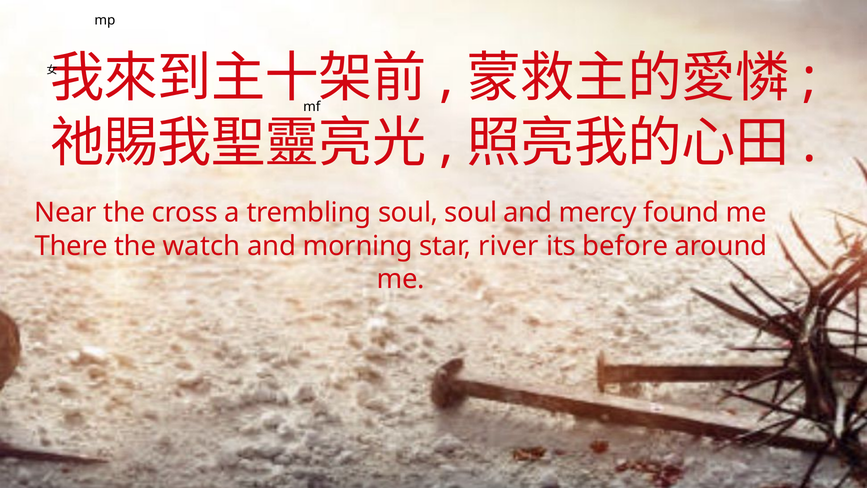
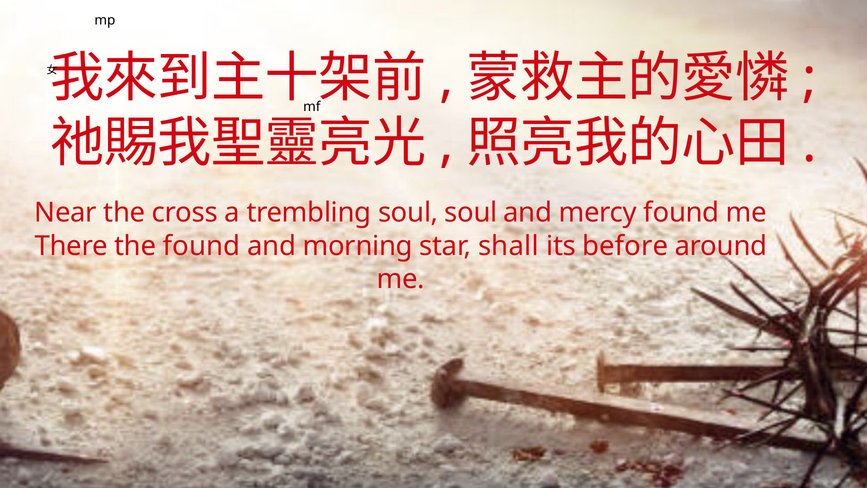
the watch: watch -> found
river: river -> shall
